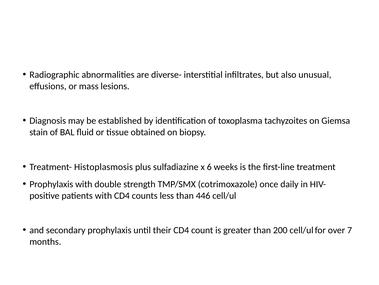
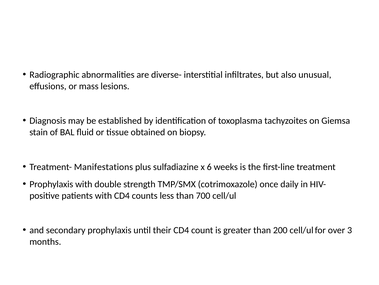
Histoplasmosis: Histoplasmosis -> Manifestations
446: 446 -> 700
7: 7 -> 3
